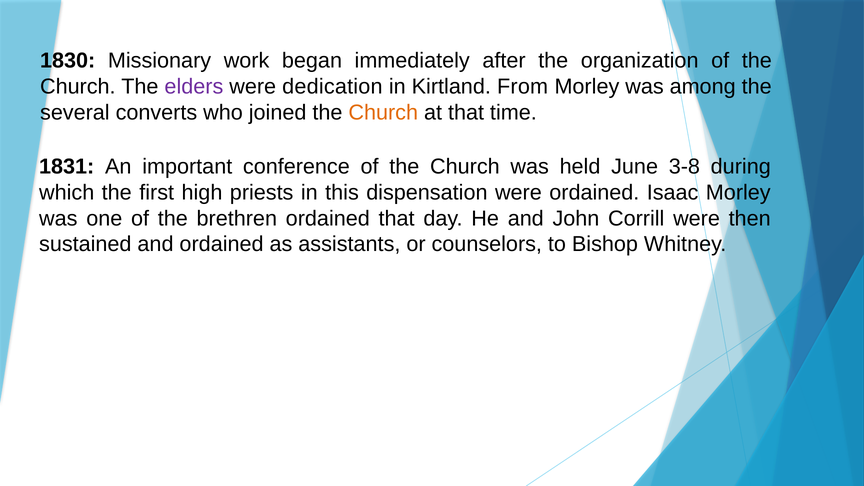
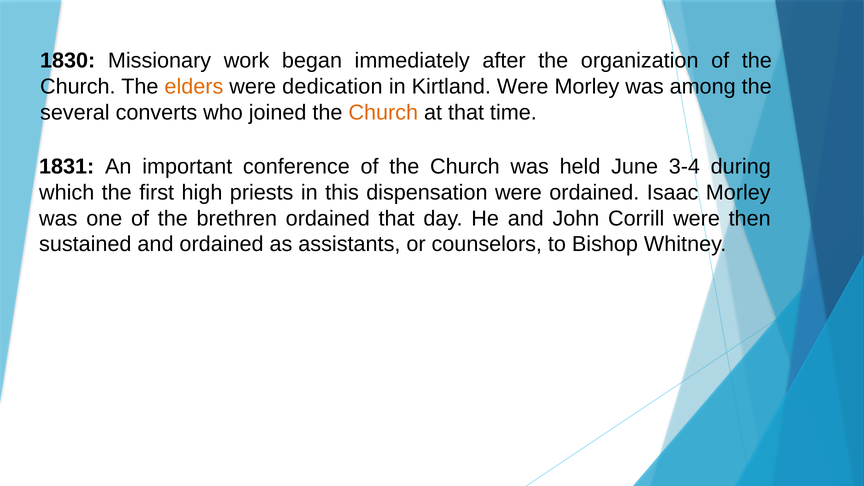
elders colour: purple -> orange
Kirtland From: From -> Were
3-8: 3-8 -> 3-4
